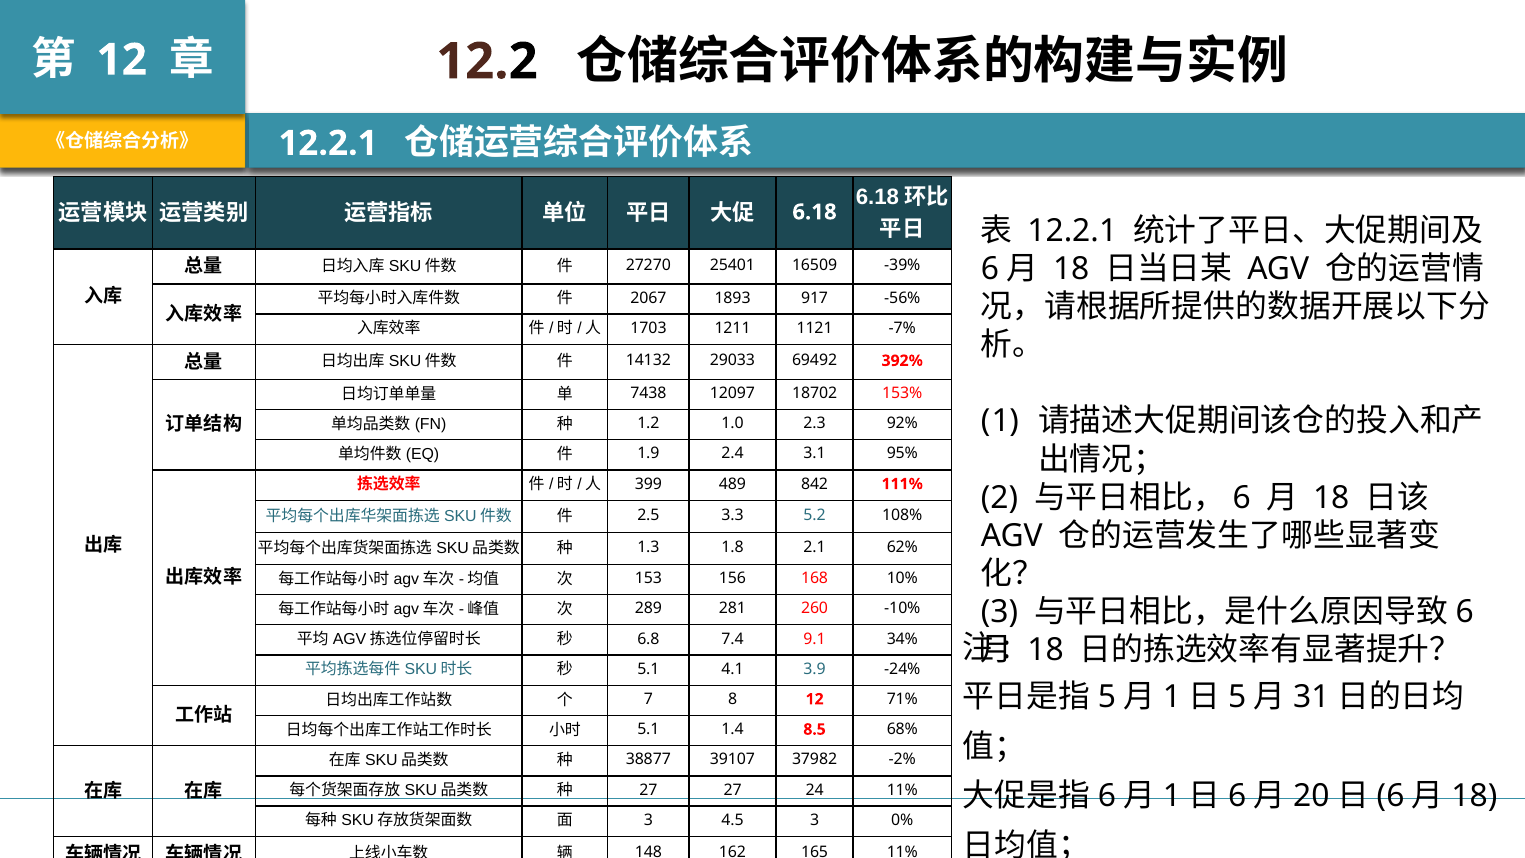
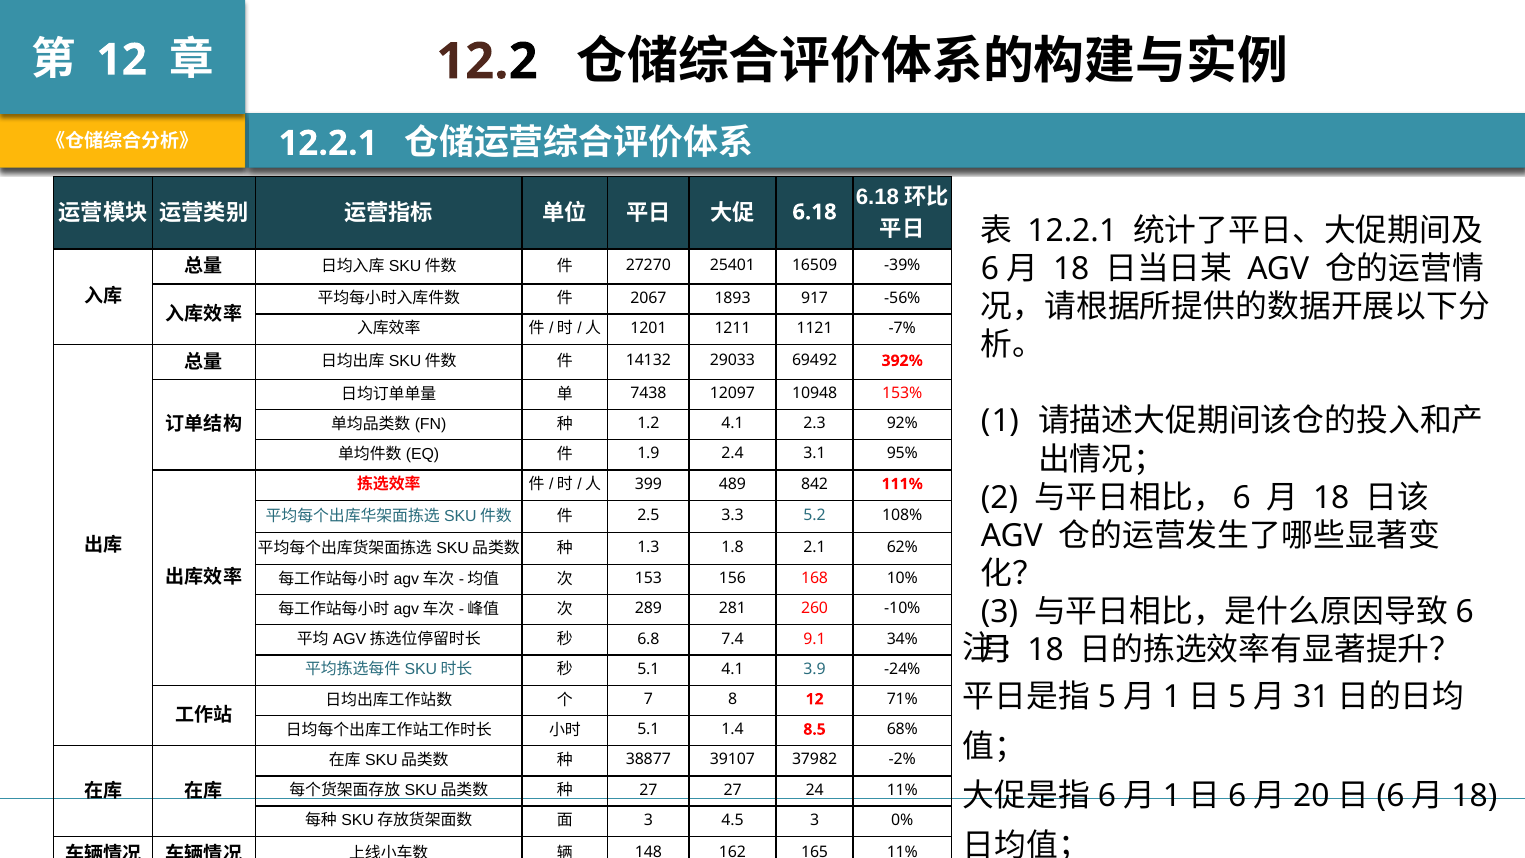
1703: 1703 -> 1201
18702: 18702 -> 10948
1.2 1.0: 1.0 -> 4.1
